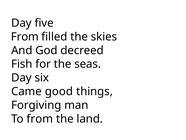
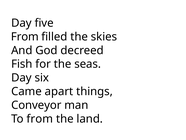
good: good -> apart
Forgiving: Forgiving -> Conveyor
